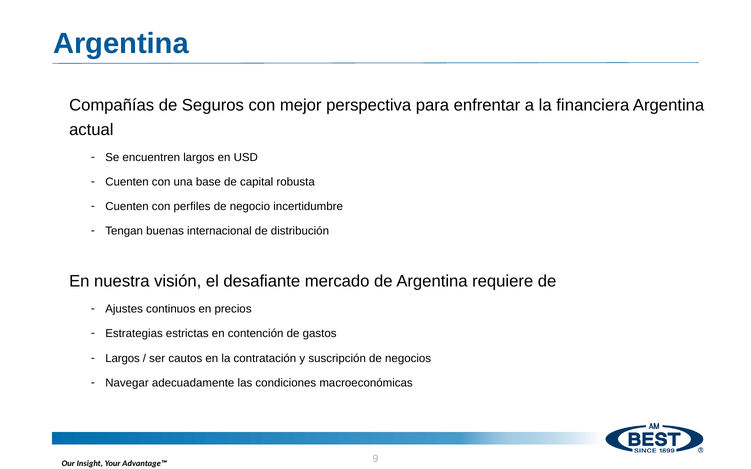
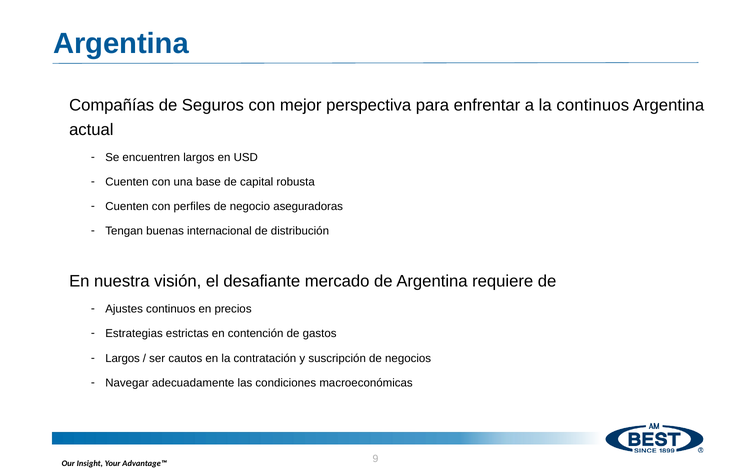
la financiera: financiera -> continuos
incertidumbre: incertidumbre -> aseguradoras
